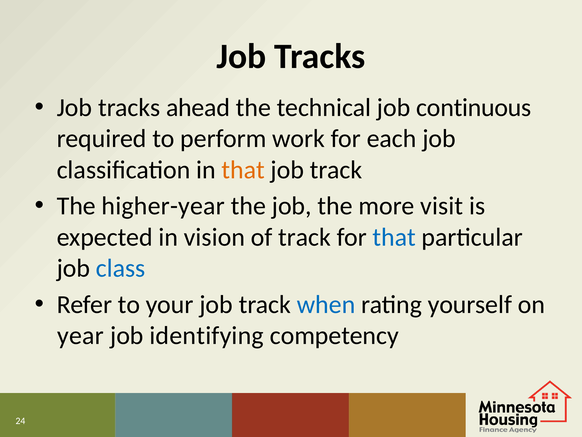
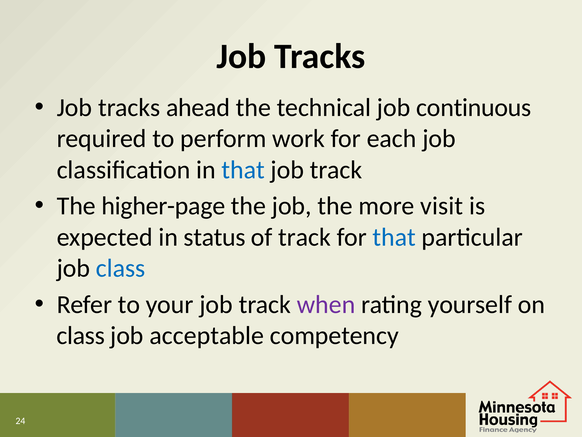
that at (243, 170) colour: orange -> blue
higher-year: higher-year -> higher-page
vision: vision -> status
when colour: blue -> purple
year at (80, 335): year -> class
identifying: identifying -> acceptable
